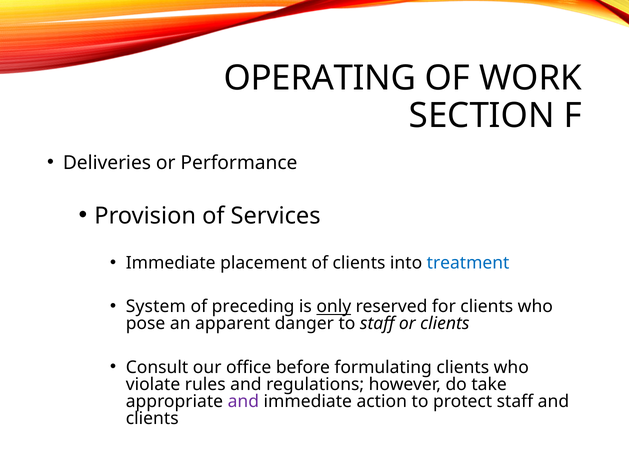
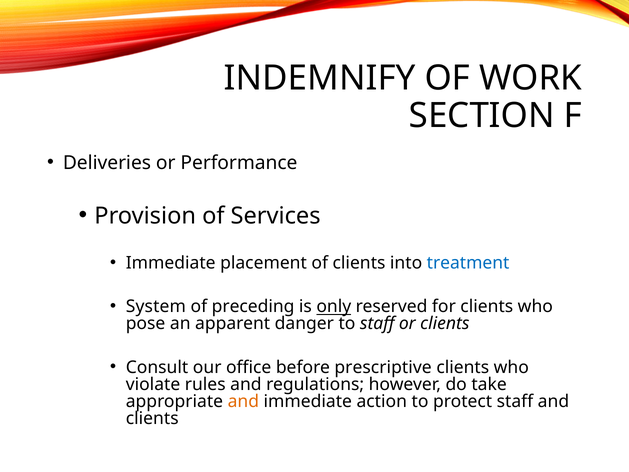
OPERATING: OPERATING -> INDEMNIFY
formulating: formulating -> prescriptive
and at (243, 401) colour: purple -> orange
